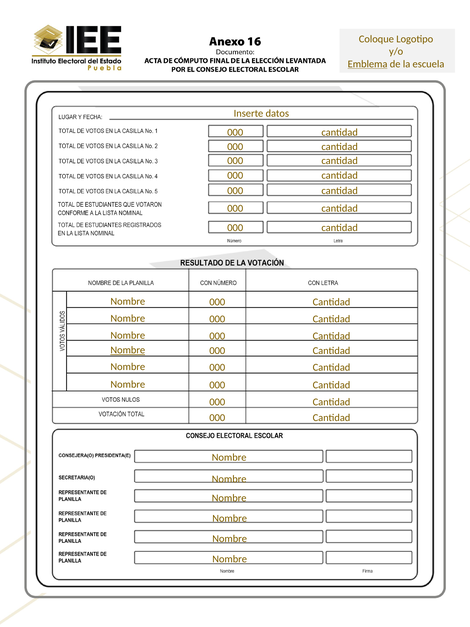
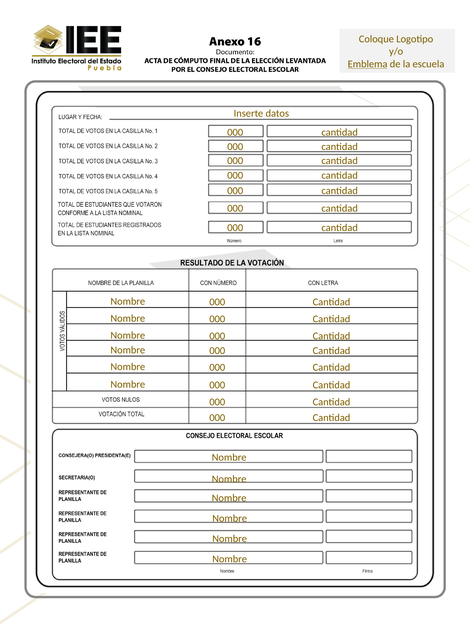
Nombre at (128, 350) underline: present -> none
